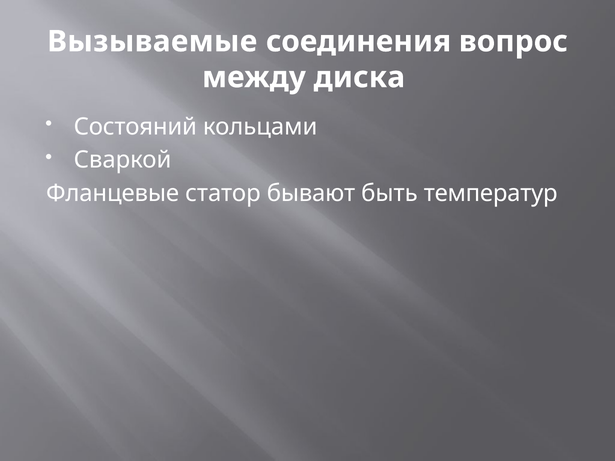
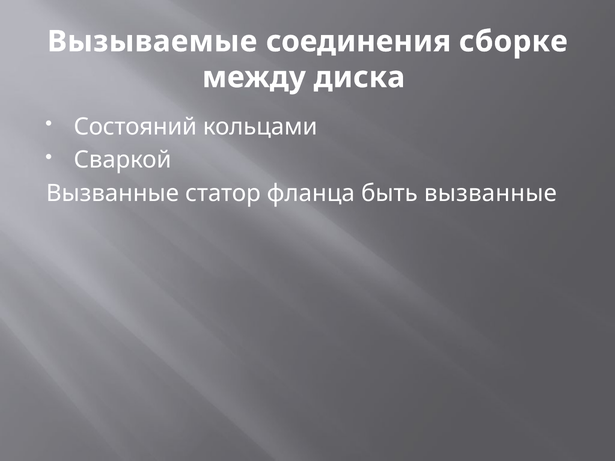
вопрос: вопрос -> сборке
Фланцевые at (113, 194): Фланцевые -> Вызванные
бывают: бывают -> фланца
быть температур: температур -> вызванные
